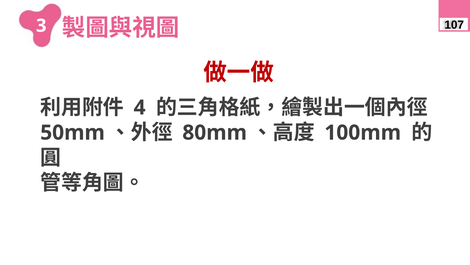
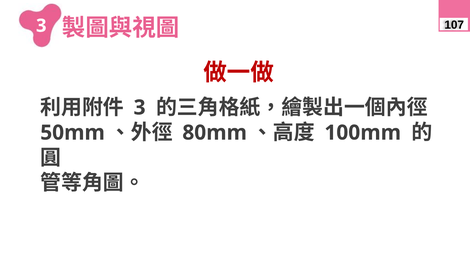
4 at (140, 107): 4 -> 3
